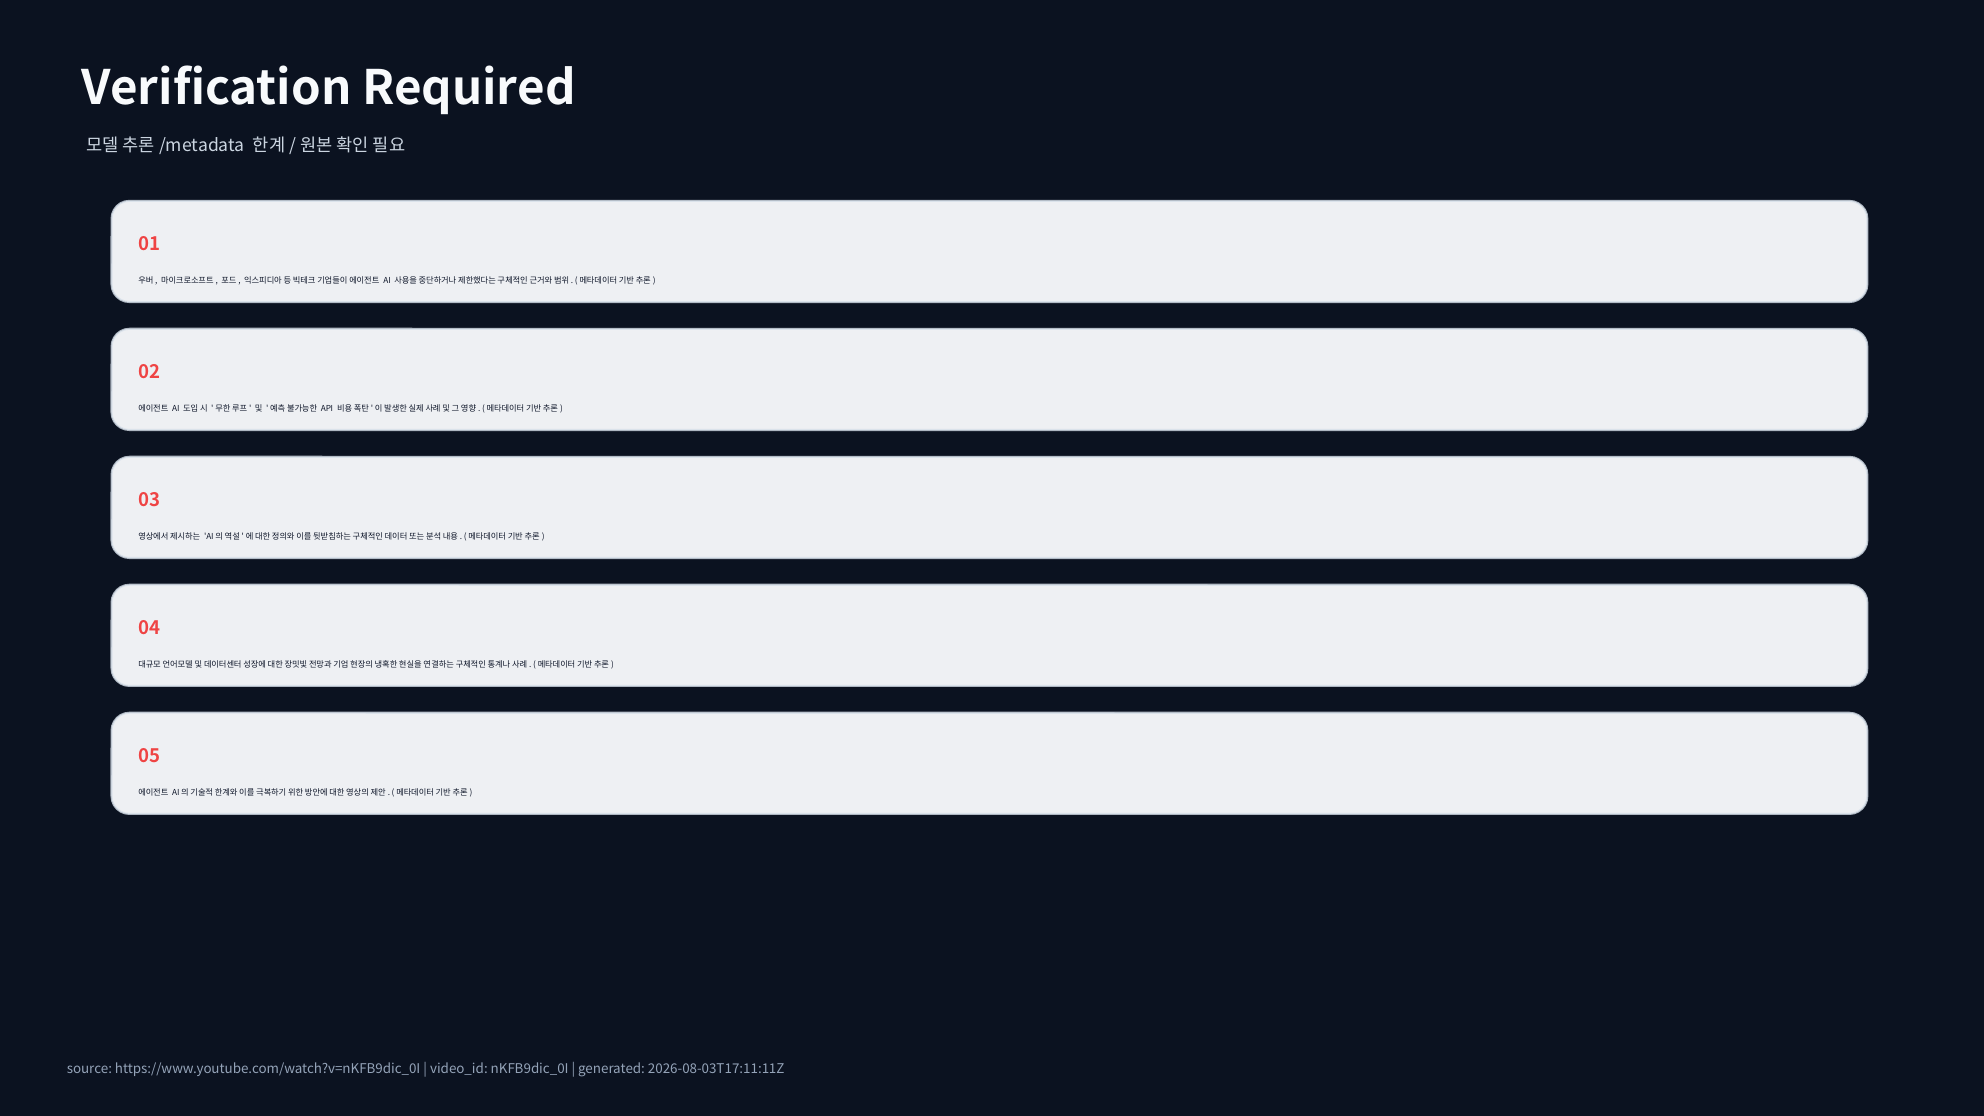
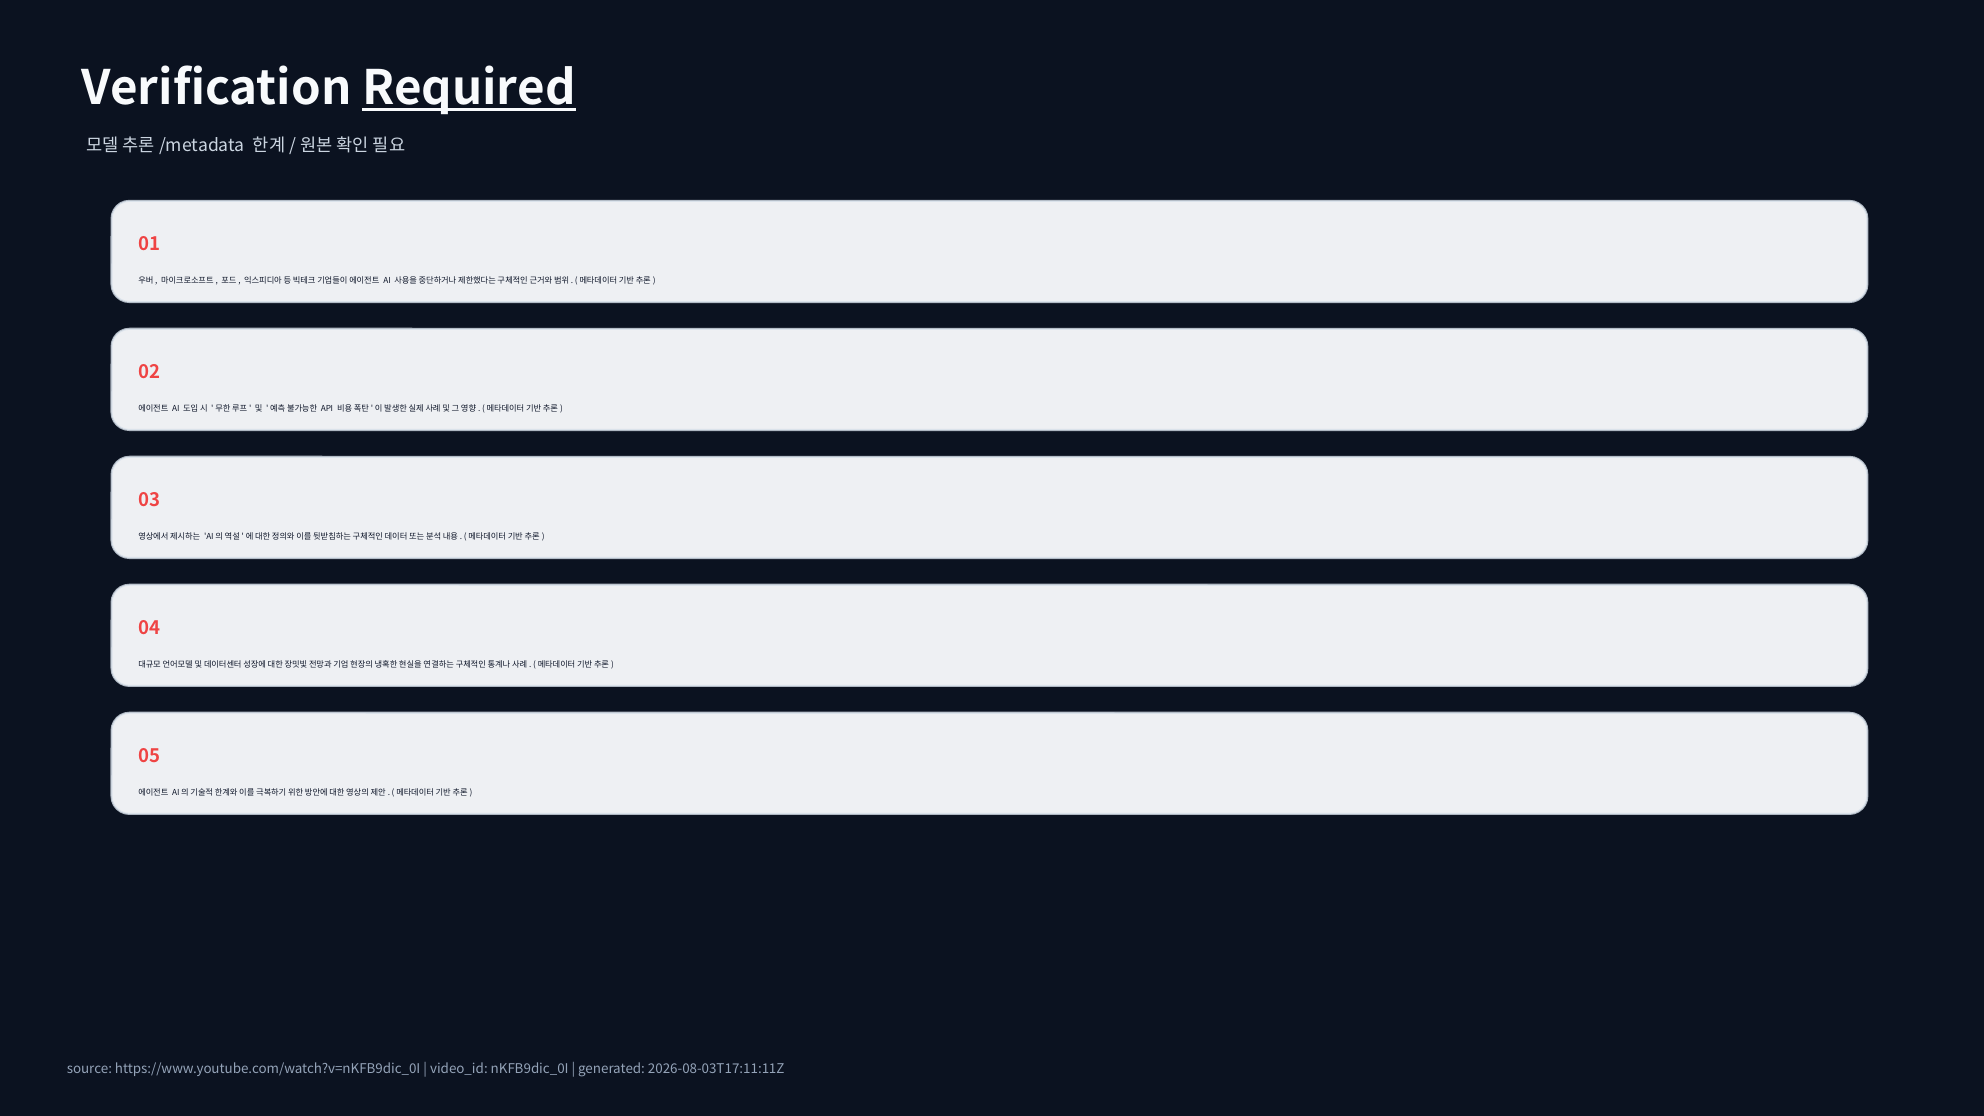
Required underline: none -> present
